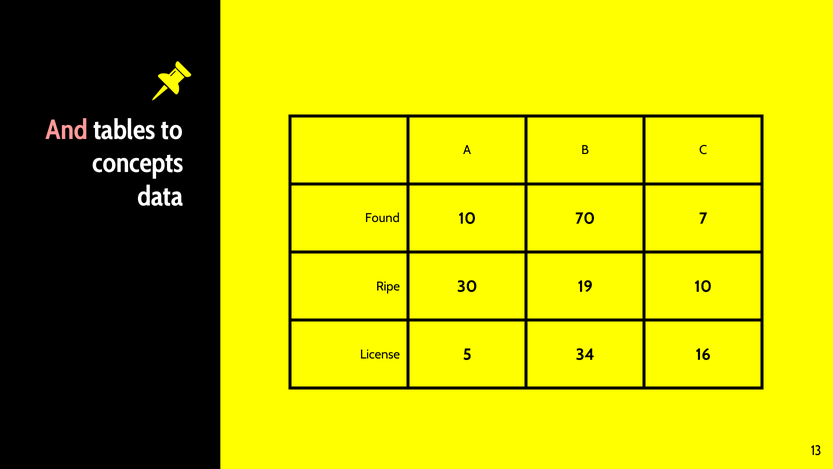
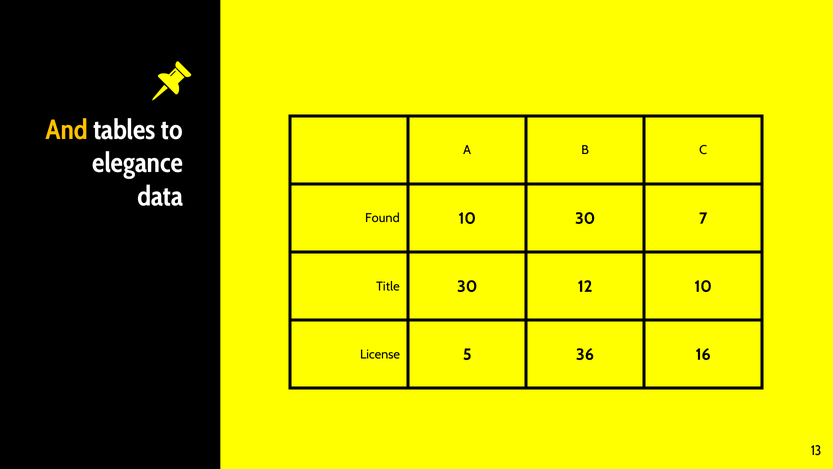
And colour: pink -> yellow
concepts: concepts -> elegance
10 70: 70 -> 30
Ripe: Ripe -> Title
19: 19 -> 12
34: 34 -> 36
